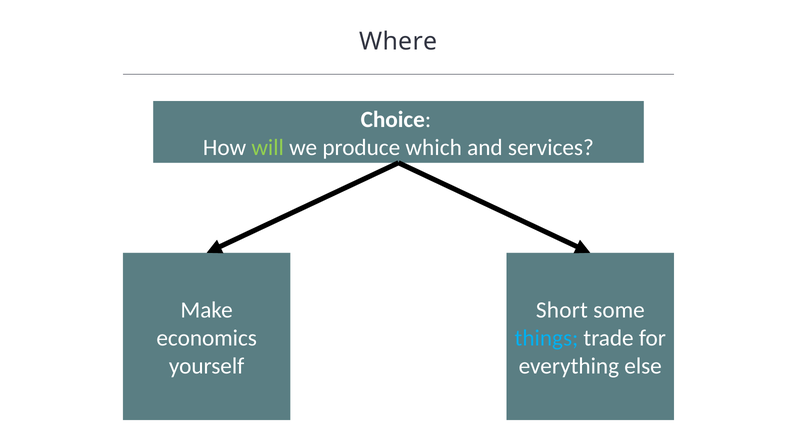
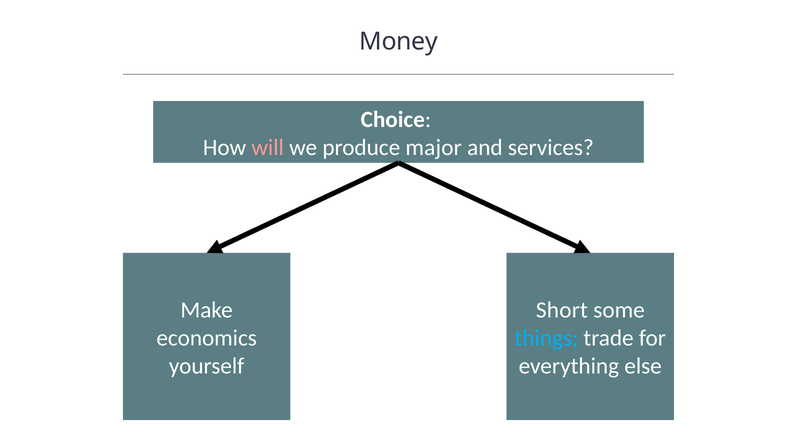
Where: Where -> Money
will colour: light green -> pink
which: which -> major
